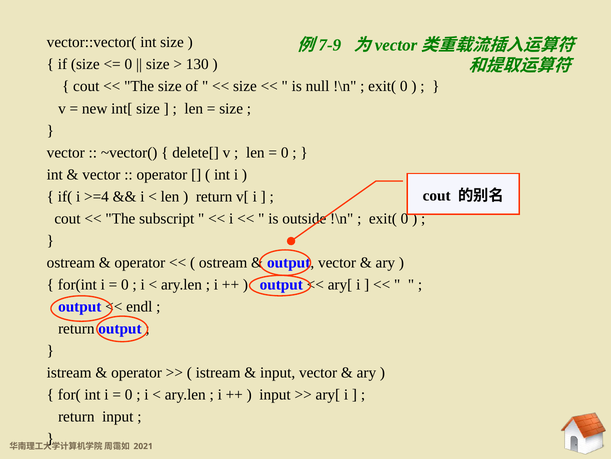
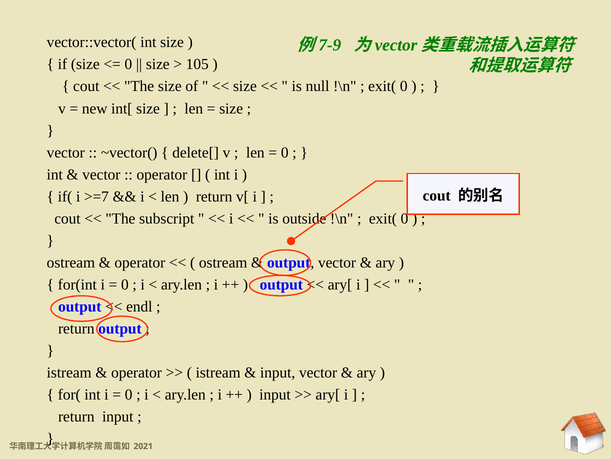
130: 130 -> 105
>=4: >=4 -> >=7
